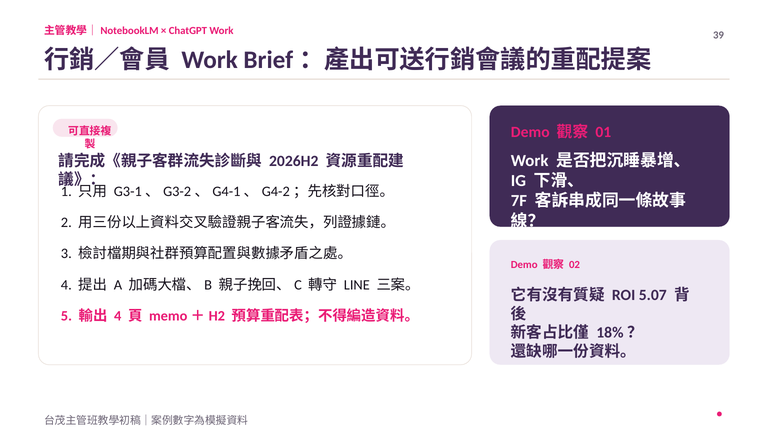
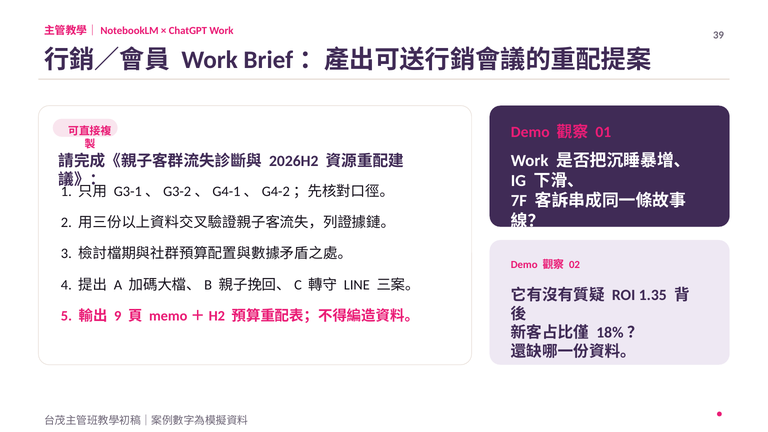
5.07: 5.07 -> 1.35
4 at (118, 316): 4 -> 9
